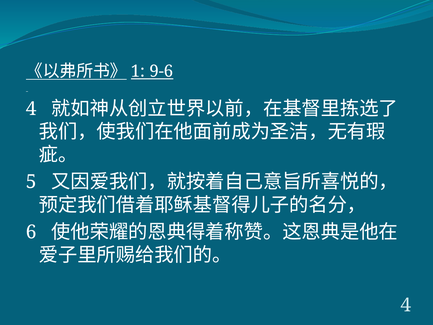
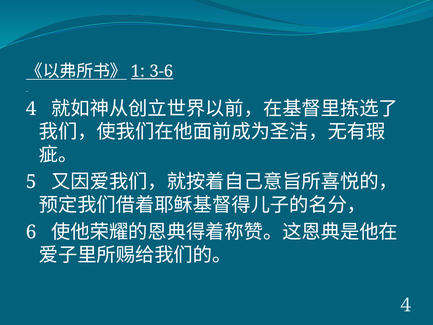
9-6: 9-6 -> 3-6
